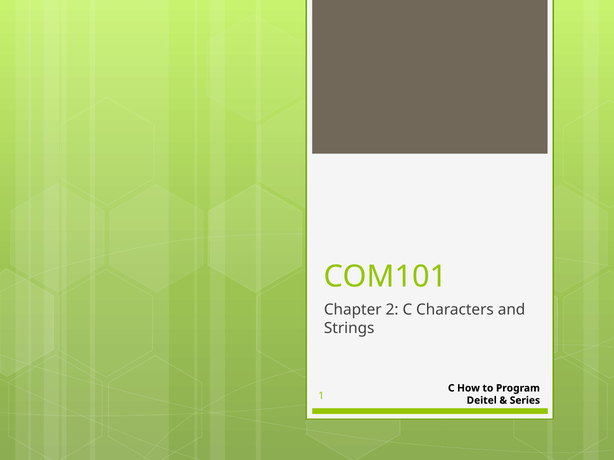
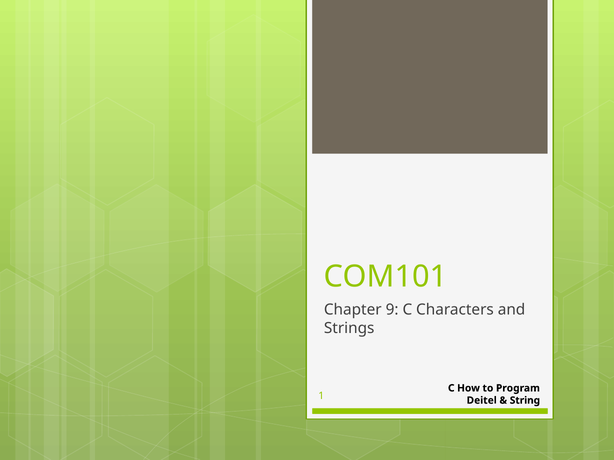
2: 2 -> 9
Series: Series -> String
